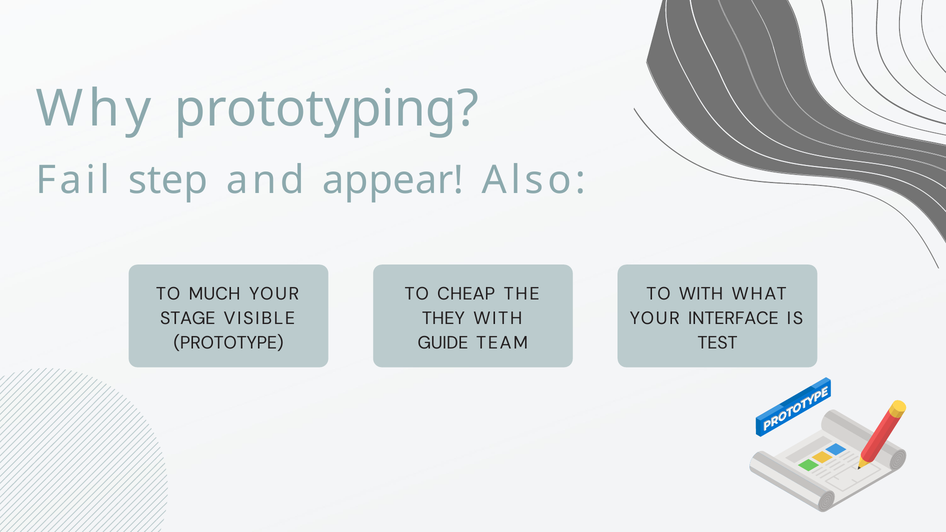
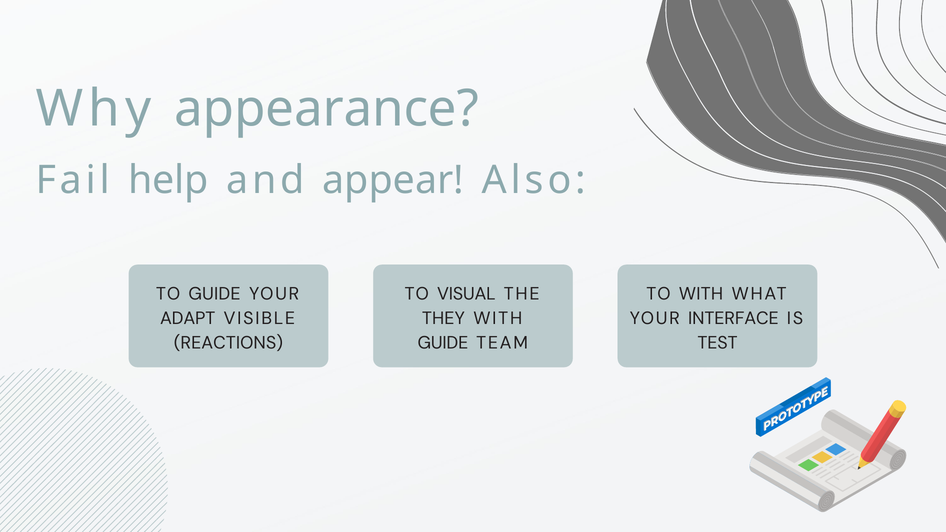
prototyping: prototyping -> appearance
step: step -> help
TO MUCH: MUCH -> GUIDE
CHEAP: CHEAP -> VISUAL
STAGE: STAGE -> ADAPT
PROTOTYPE: PROTOTYPE -> REACTIONS
